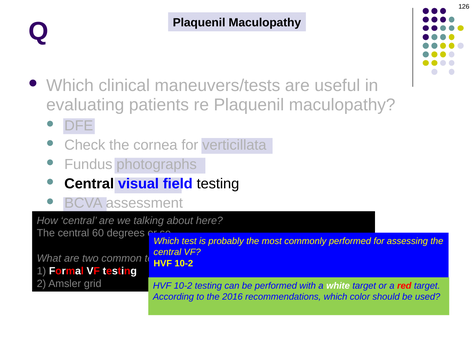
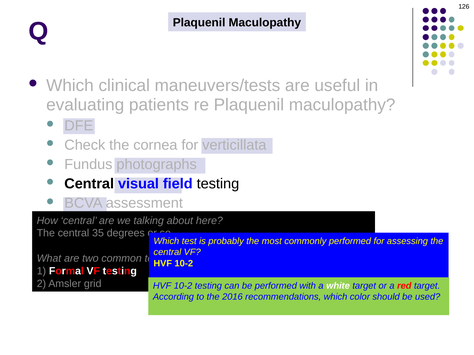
60: 60 -> 35
